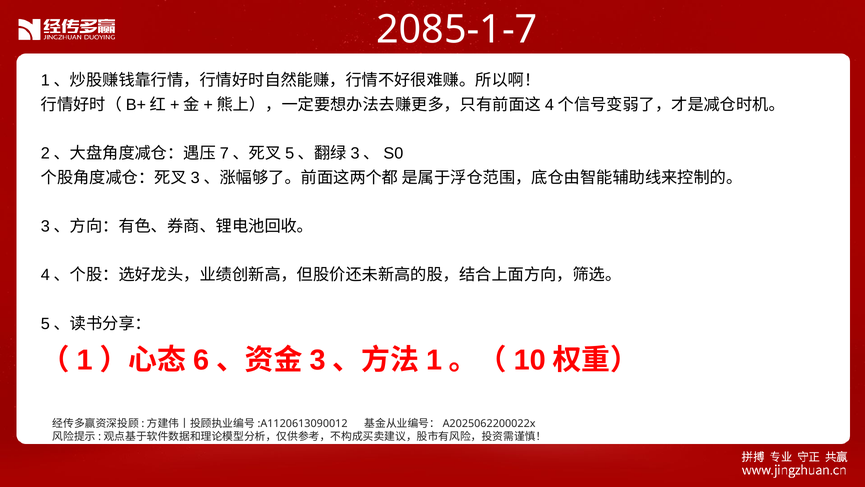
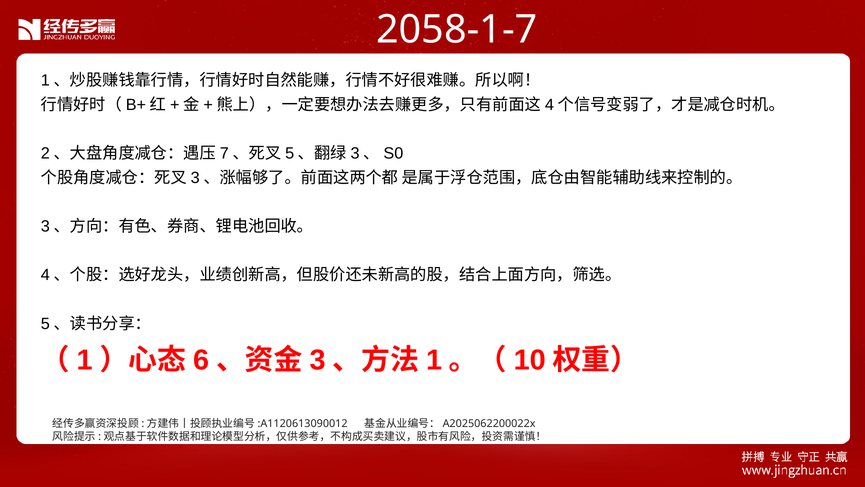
2085-1-7: 2085-1-7 -> 2058-1-7
